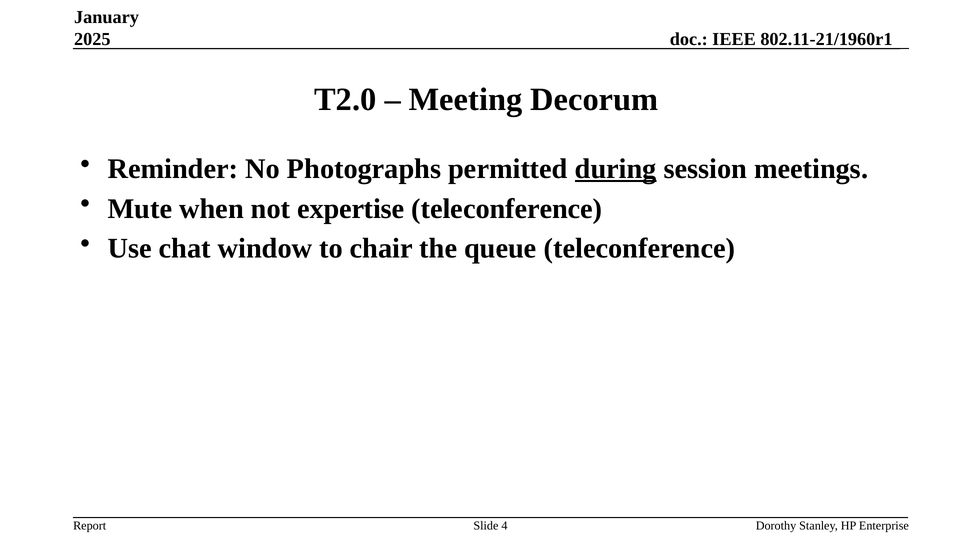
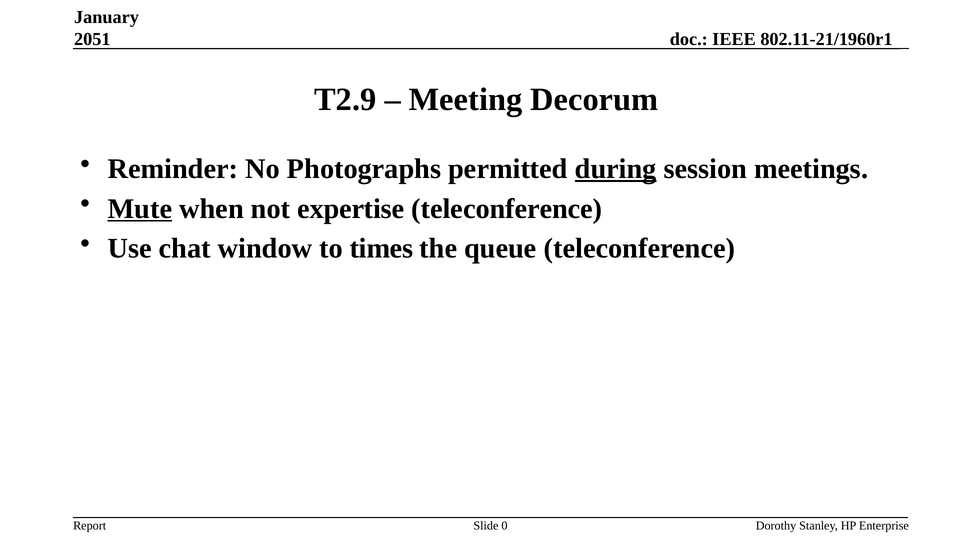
2025: 2025 -> 2051
T2.0: T2.0 -> T2.9
Mute underline: none -> present
chair: chair -> times
4: 4 -> 0
